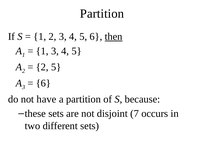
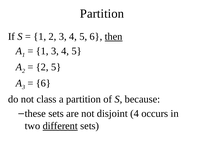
have: have -> class
disjoint 7: 7 -> 4
different underline: none -> present
